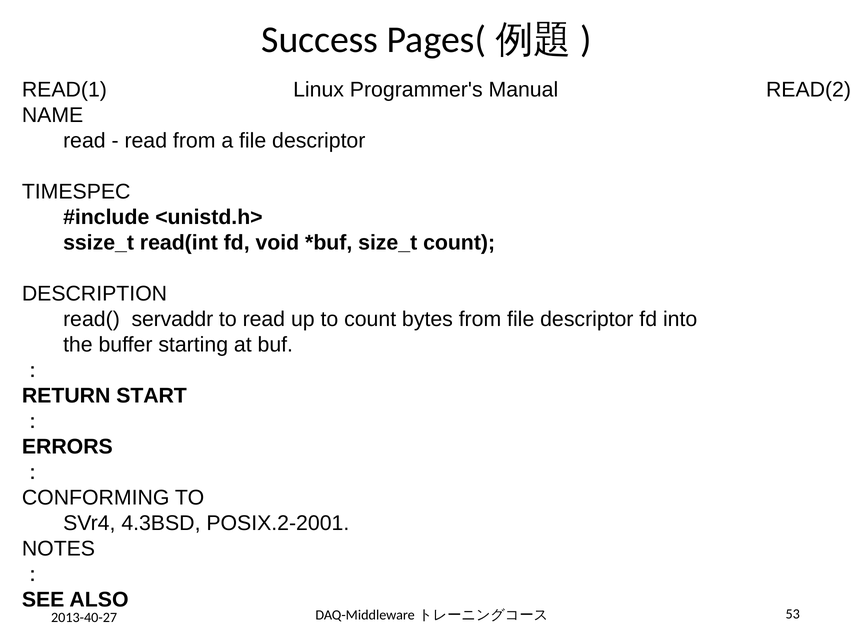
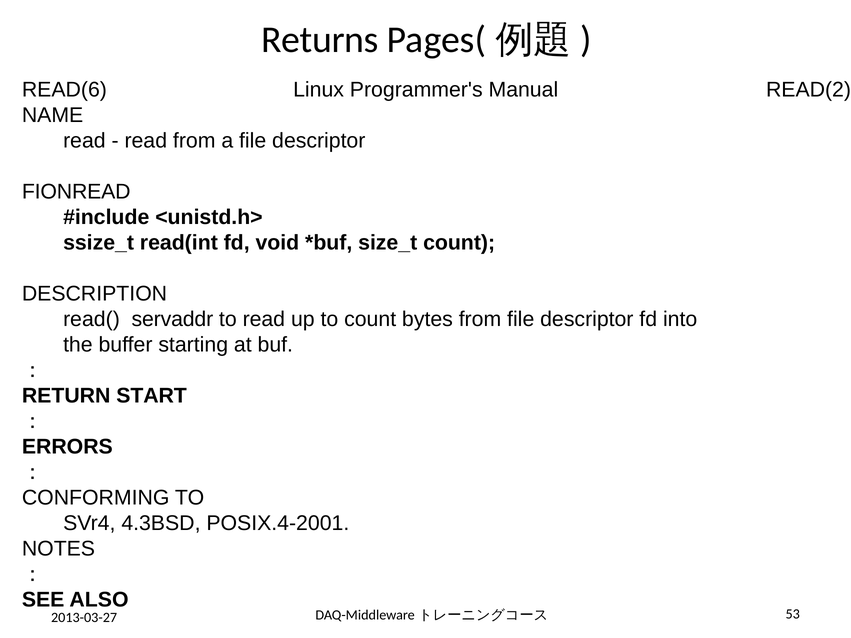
Success: Success -> Returns
READ(1: READ(1 -> READ(6
TIMESPEC: TIMESPEC -> FIONREAD
POSIX.2-2001: POSIX.2-2001 -> POSIX.4-2001
2013-40-27: 2013-40-27 -> 2013-03-27
